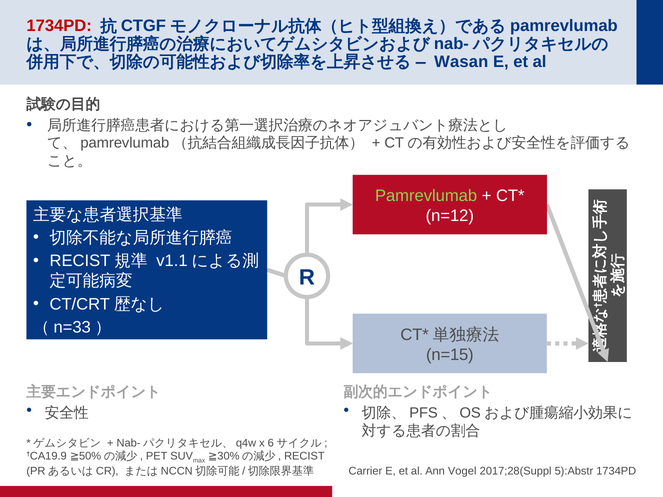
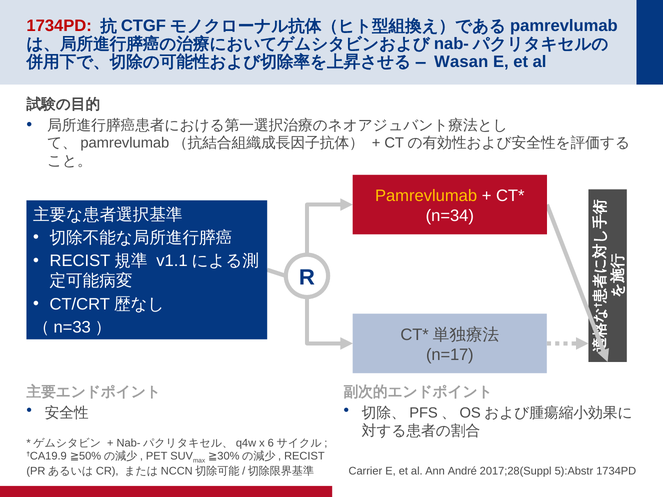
Pamrevlumab colour: light green -> yellow
n=12: n=12 -> n=34
n=15: n=15 -> n=17
Vogel: Vogel -> André
